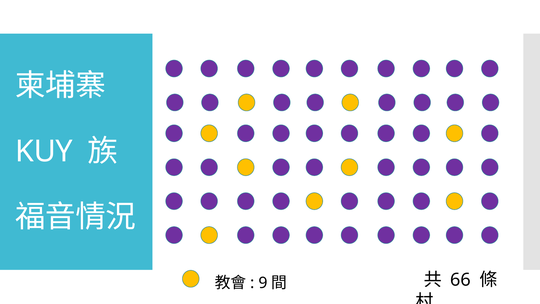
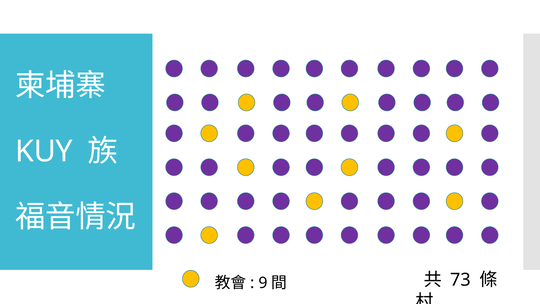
66: 66 -> 73
